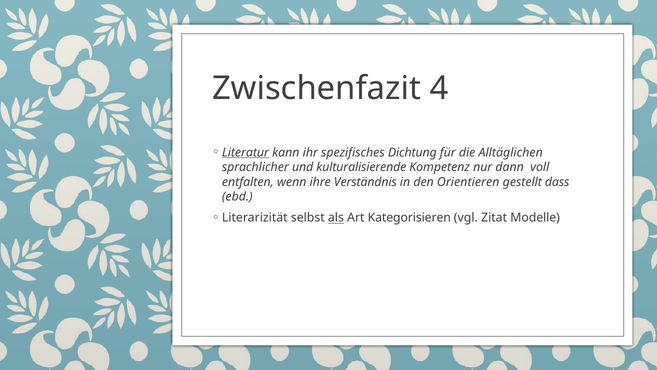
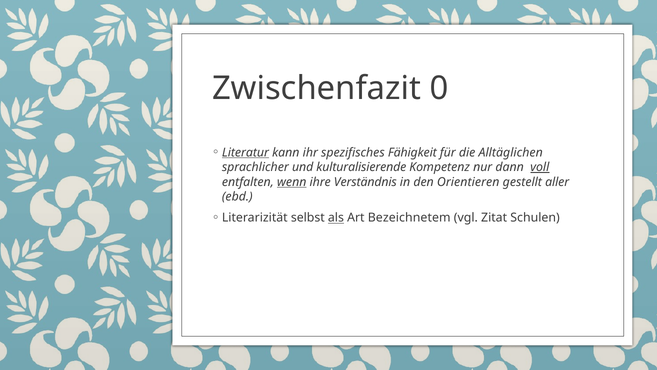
4: 4 -> 0
Dichtung: Dichtung -> Fähigkeit
voll underline: none -> present
wenn underline: none -> present
dass: dass -> aller
Kategorisieren: Kategorisieren -> Bezeichnetem
Modelle: Modelle -> Schulen
